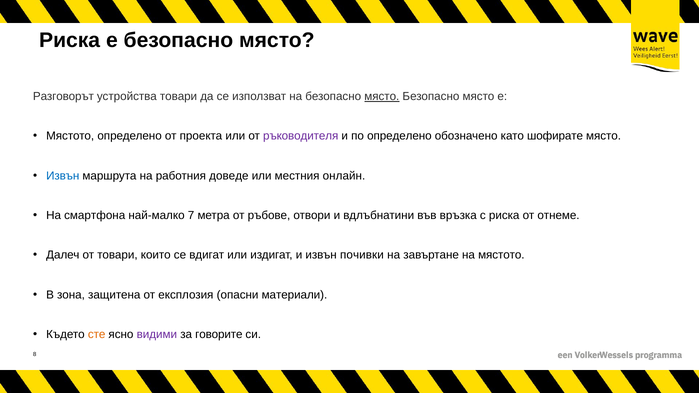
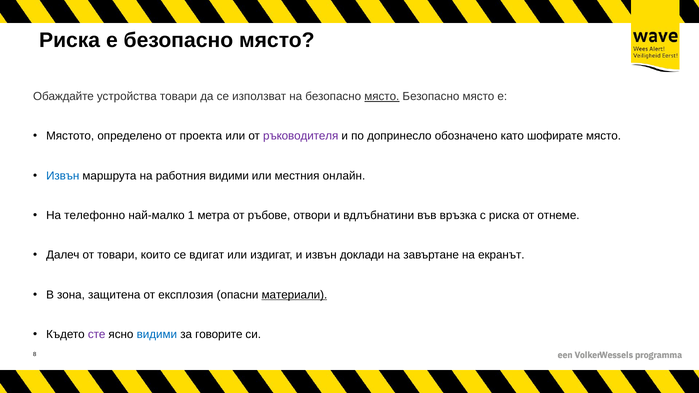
Разговорът: Разговорът -> Обаждайте
по определено: определено -> допринесло
работния доведе: доведе -> видими
смартфона: смартфона -> телефонно
7: 7 -> 1
почивки: почивки -> доклади
на мястото: мястото -> екранът
материали underline: none -> present
сте colour: orange -> purple
видими at (157, 335) colour: purple -> blue
